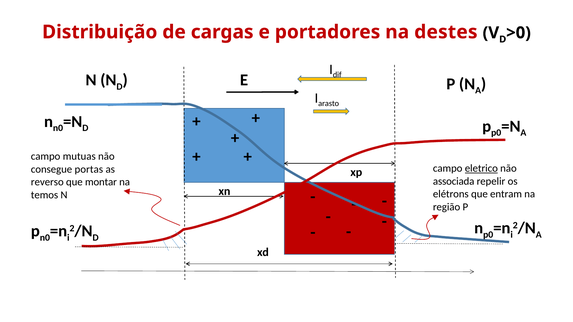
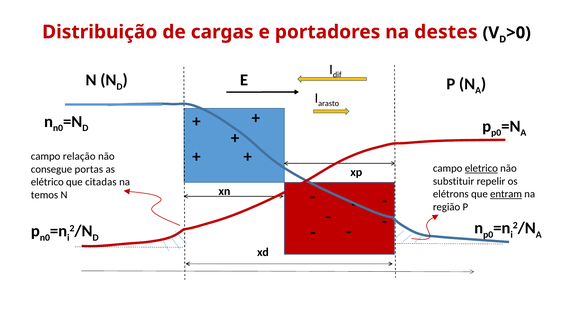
mutuas: mutuas -> relação
associada: associada -> substituir
reverso: reverso -> elétrico
montar: montar -> citadas
entram underline: none -> present
